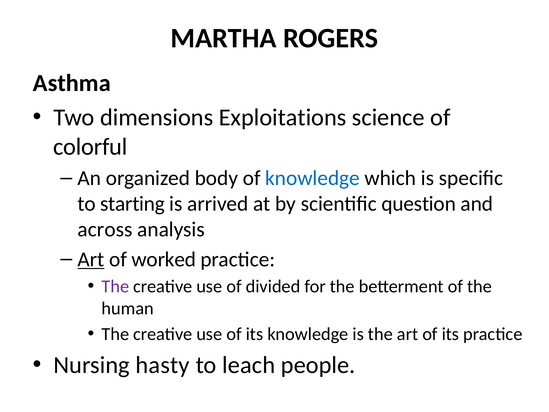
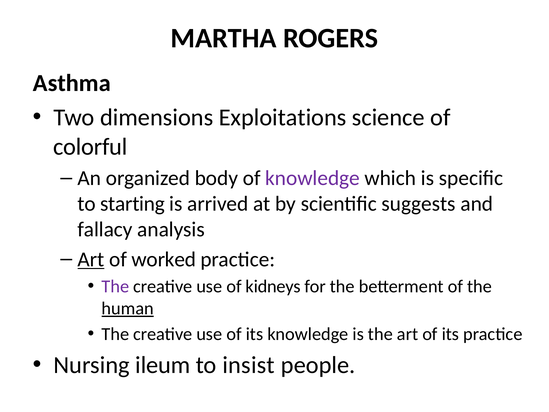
knowledge at (313, 178) colour: blue -> purple
question: question -> suggests
across: across -> fallacy
divided: divided -> kidneys
human underline: none -> present
hasty: hasty -> ileum
leach: leach -> insist
